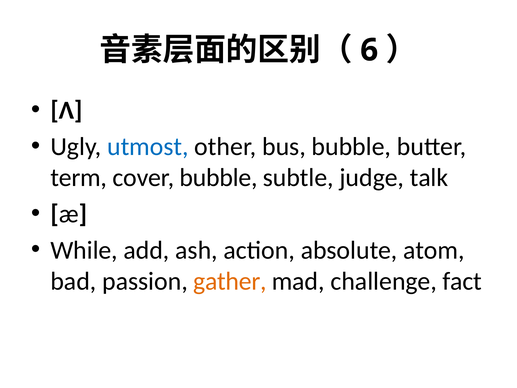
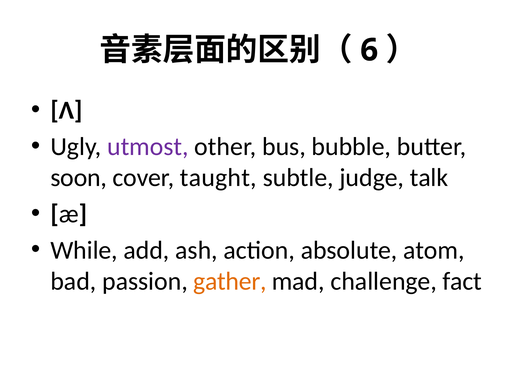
utmost colour: blue -> purple
term: term -> soon
cover bubble: bubble -> taught
